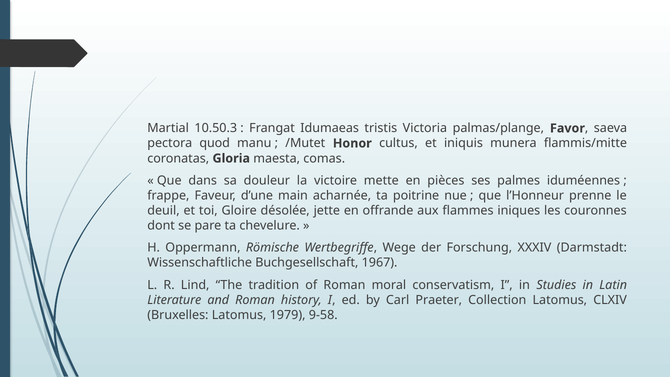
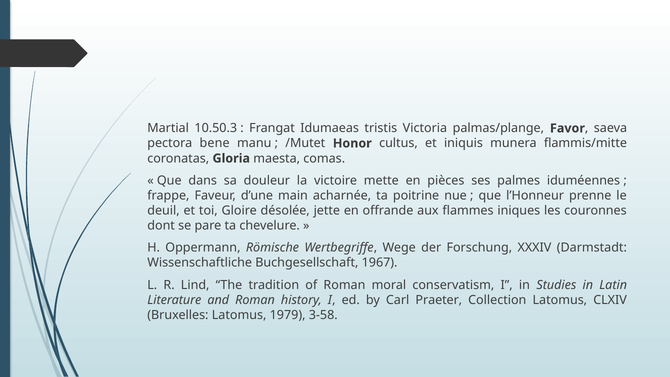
quod: quod -> bene
9-58: 9-58 -> 3-58
